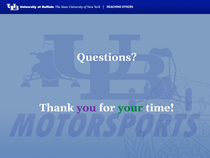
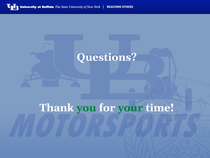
you colour: purple -> green
